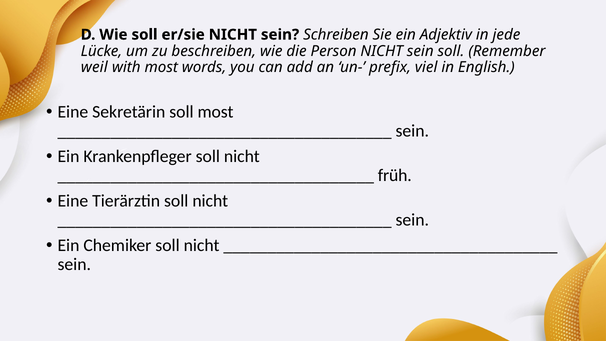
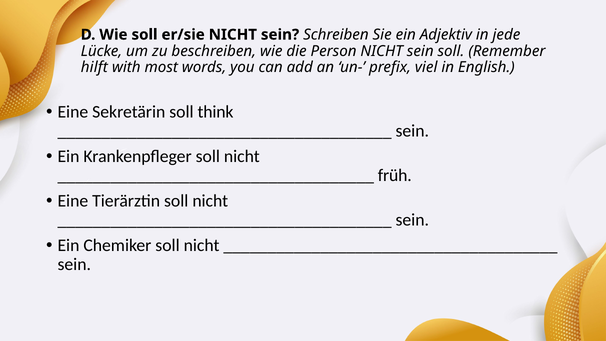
weil: weil -> hilft
soll most: most -> think
